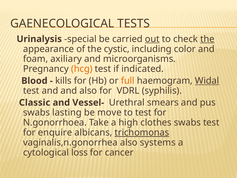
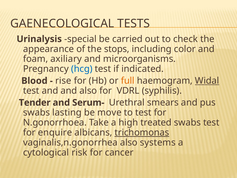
out underline: present -> none
the at (207, 39) underline: present -> none
cystic: cystic -> stops
hcg colour: orange -> blue
kills: kills -> rise
Classic: Classic -> Tender
Vessel-: Vessel- -> Serum-
clothes: clothes -> treated
loss: loss -> risk
